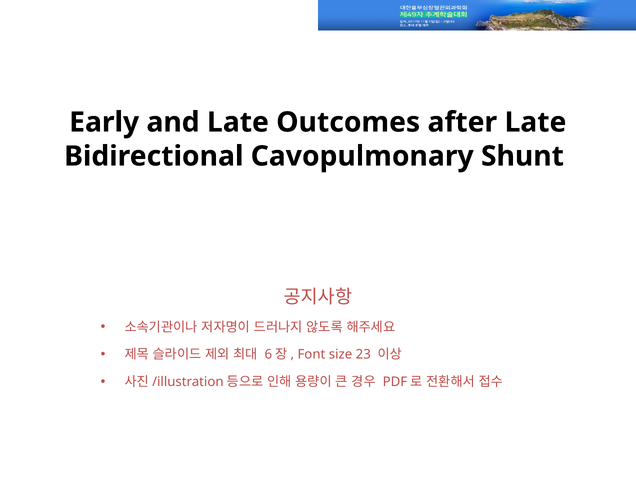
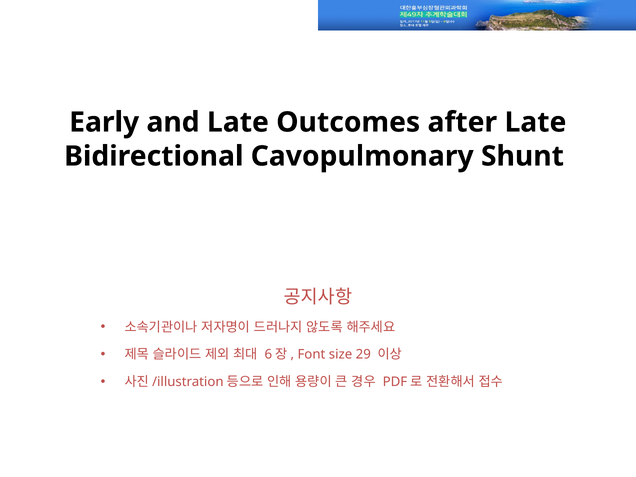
23: 23 -> 29
